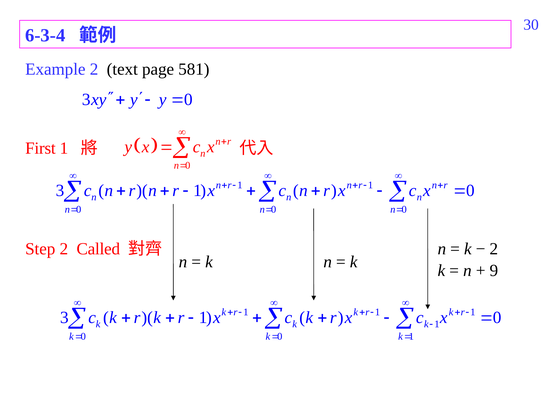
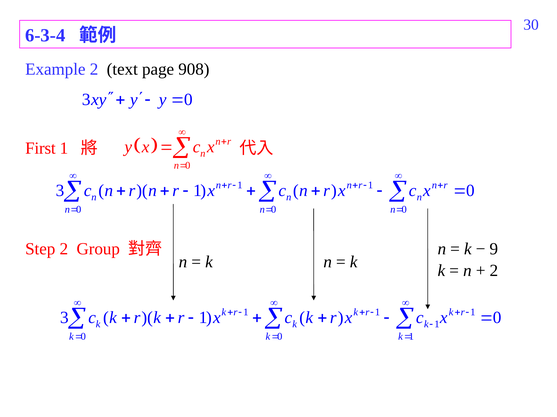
581: 581 -> 908
Called: Called -> Group
2 at (494, 249): 2 -> 9
9 at (494, 271): 9 -> 2
